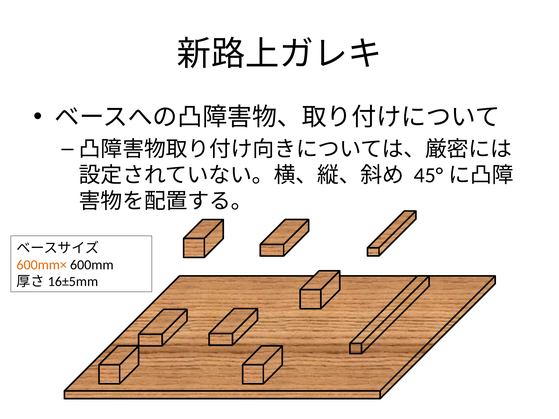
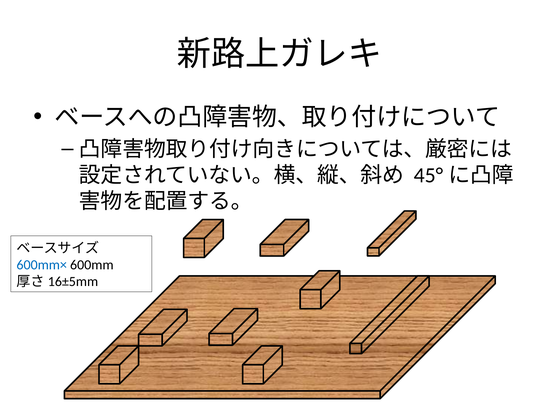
600mm× colour: orange -> blue
